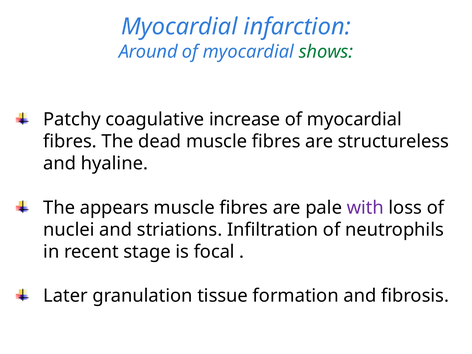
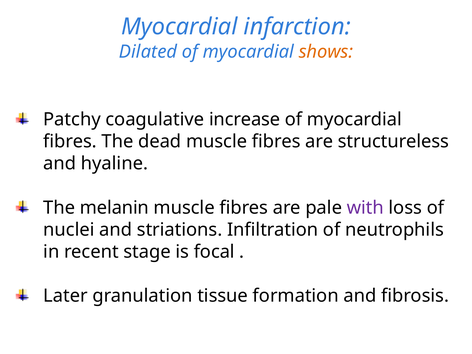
Around: Around -> Dilated
shows colour: green -> orange
appears: appears -> melanin
